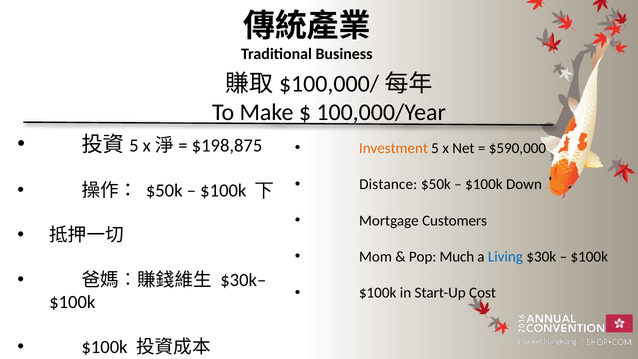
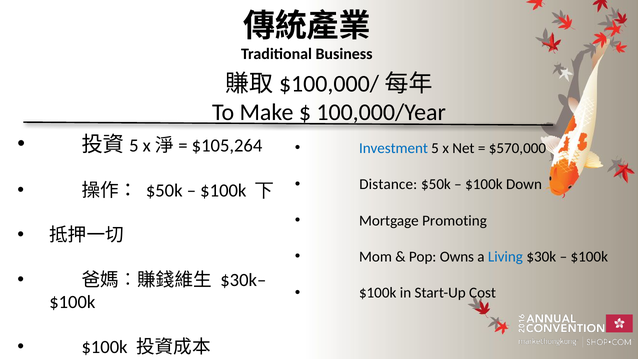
$198,875: $198,875 -> $105,264
Investment colour: orange -> blue
$590,000: $590,000 -> $570,000
Customers: Customers -> Promoting
Much: Much -> Owns
